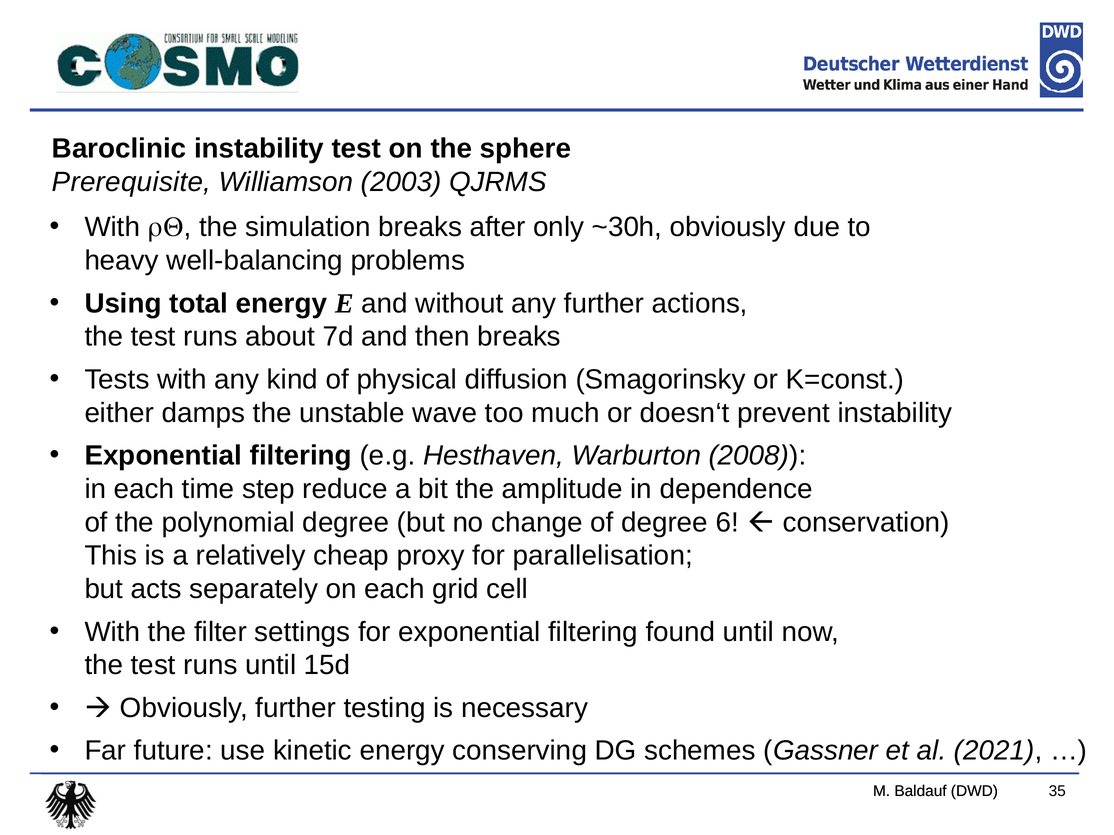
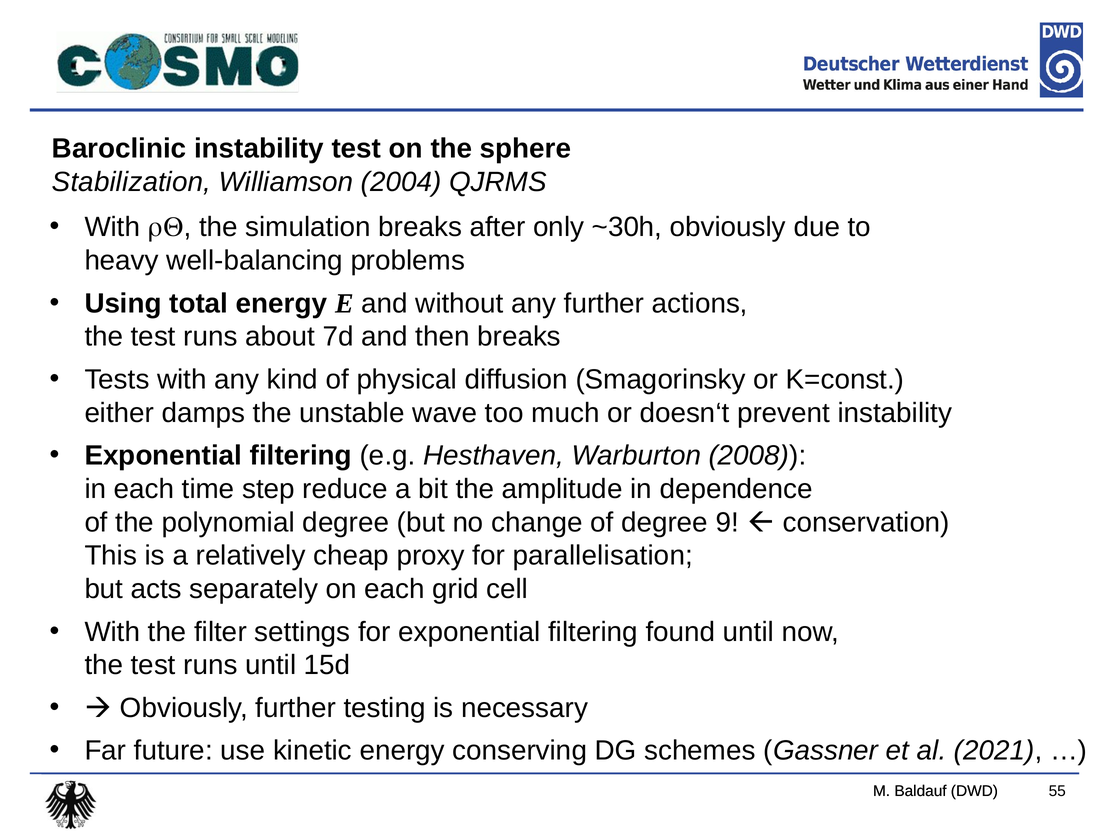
Prerequisite: Prerequisite -> Stabilization
2003: 2003 -> 2004
6: 6 -> 9
35: 35 -> 55
